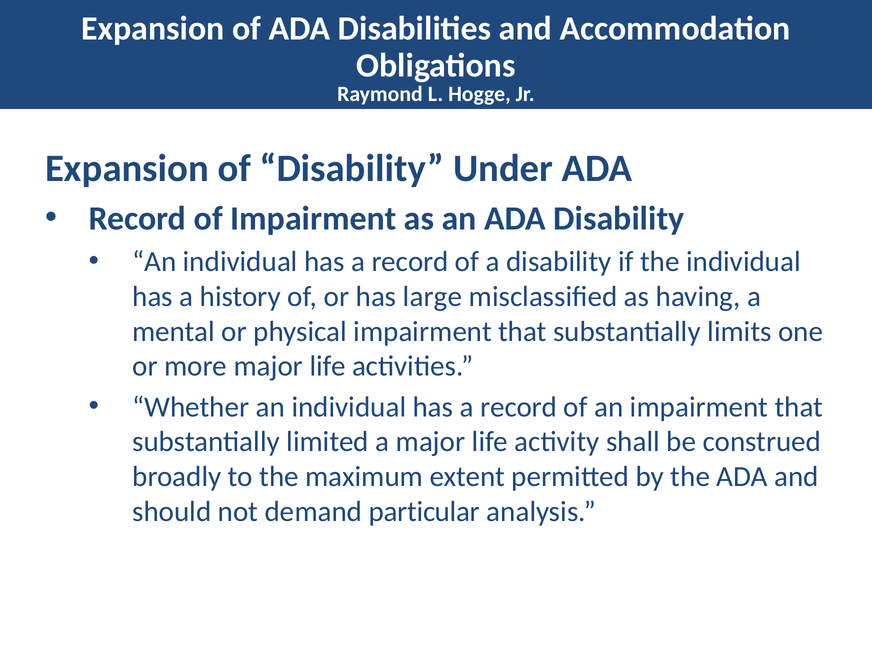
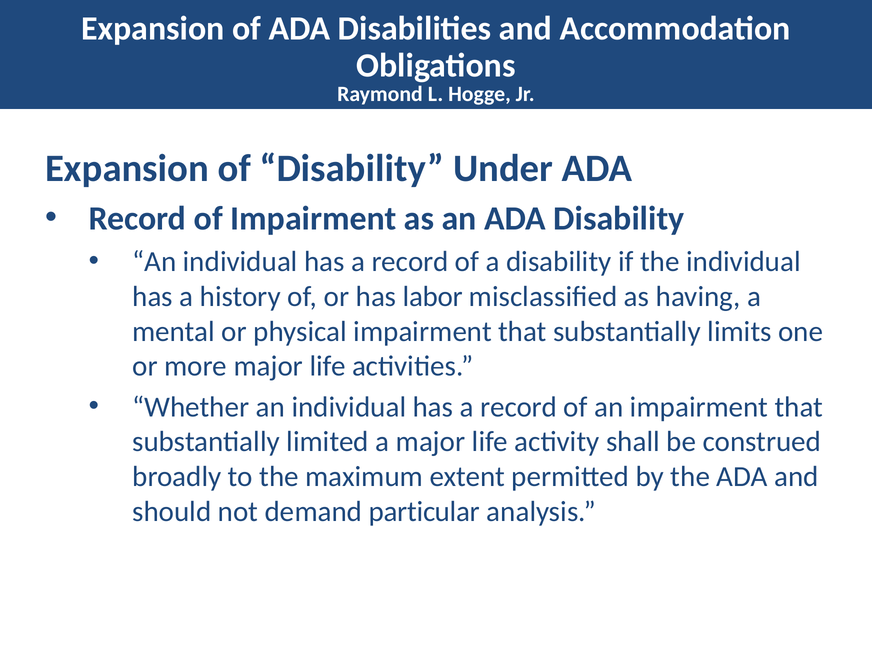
large: large -> labor
